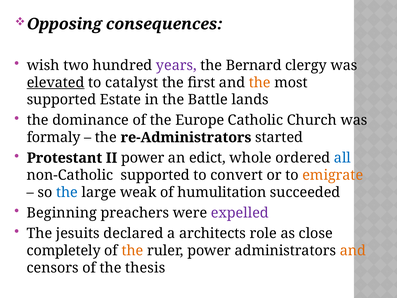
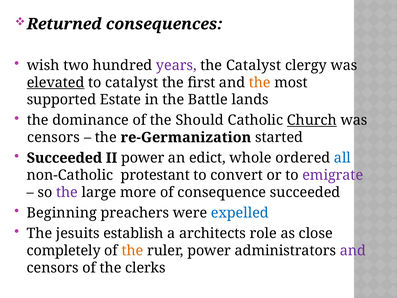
Opposing: Opposing -> Returned
the Bernard: Bernard -> Catalyst
Europe: Europe -> Should
Church underline: none -> present
formaly at (54, 137): formaly -> censors
re-Administrators: re-Administrators -> re-Germanization
Protestant at (64, 158): Protestant -> Succeeded
non-Catholic supported: supported -> protestant
emigrate colour: orange -> purple
the at (67, 192) colour: blue -> purple
weak: weak -> more
humulitation: humulitation -> consequence
expelled colour: purple -> blue
declared: declared -> establish
and at (353, 250) colour: orange -> purple
thesis: thesis -> clerks
